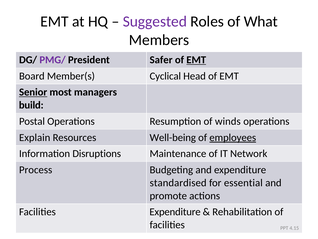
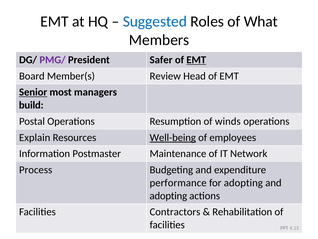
Suggested colour: purple -> blue
Cyclical: Cyclical -> Review
Well-being underline: none -> present
employees underline: present -> none
Disruptions: Disruptions -> Postmaster
standardised: standardised -> performance
for essential: essential -> adopting
promote at (168, 195): promote -> adopting
Facilities Expenditure: Expenditure -> Contractors
